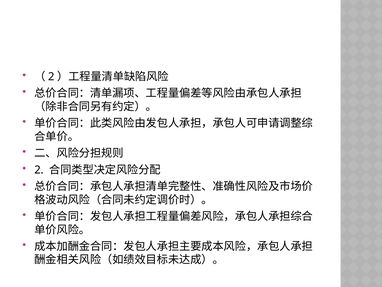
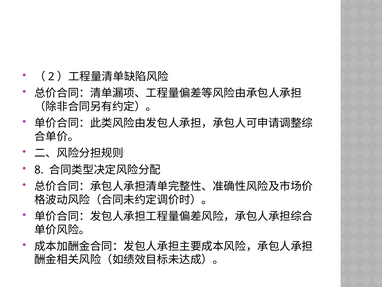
2 at (39, 170): 2 -> 8
